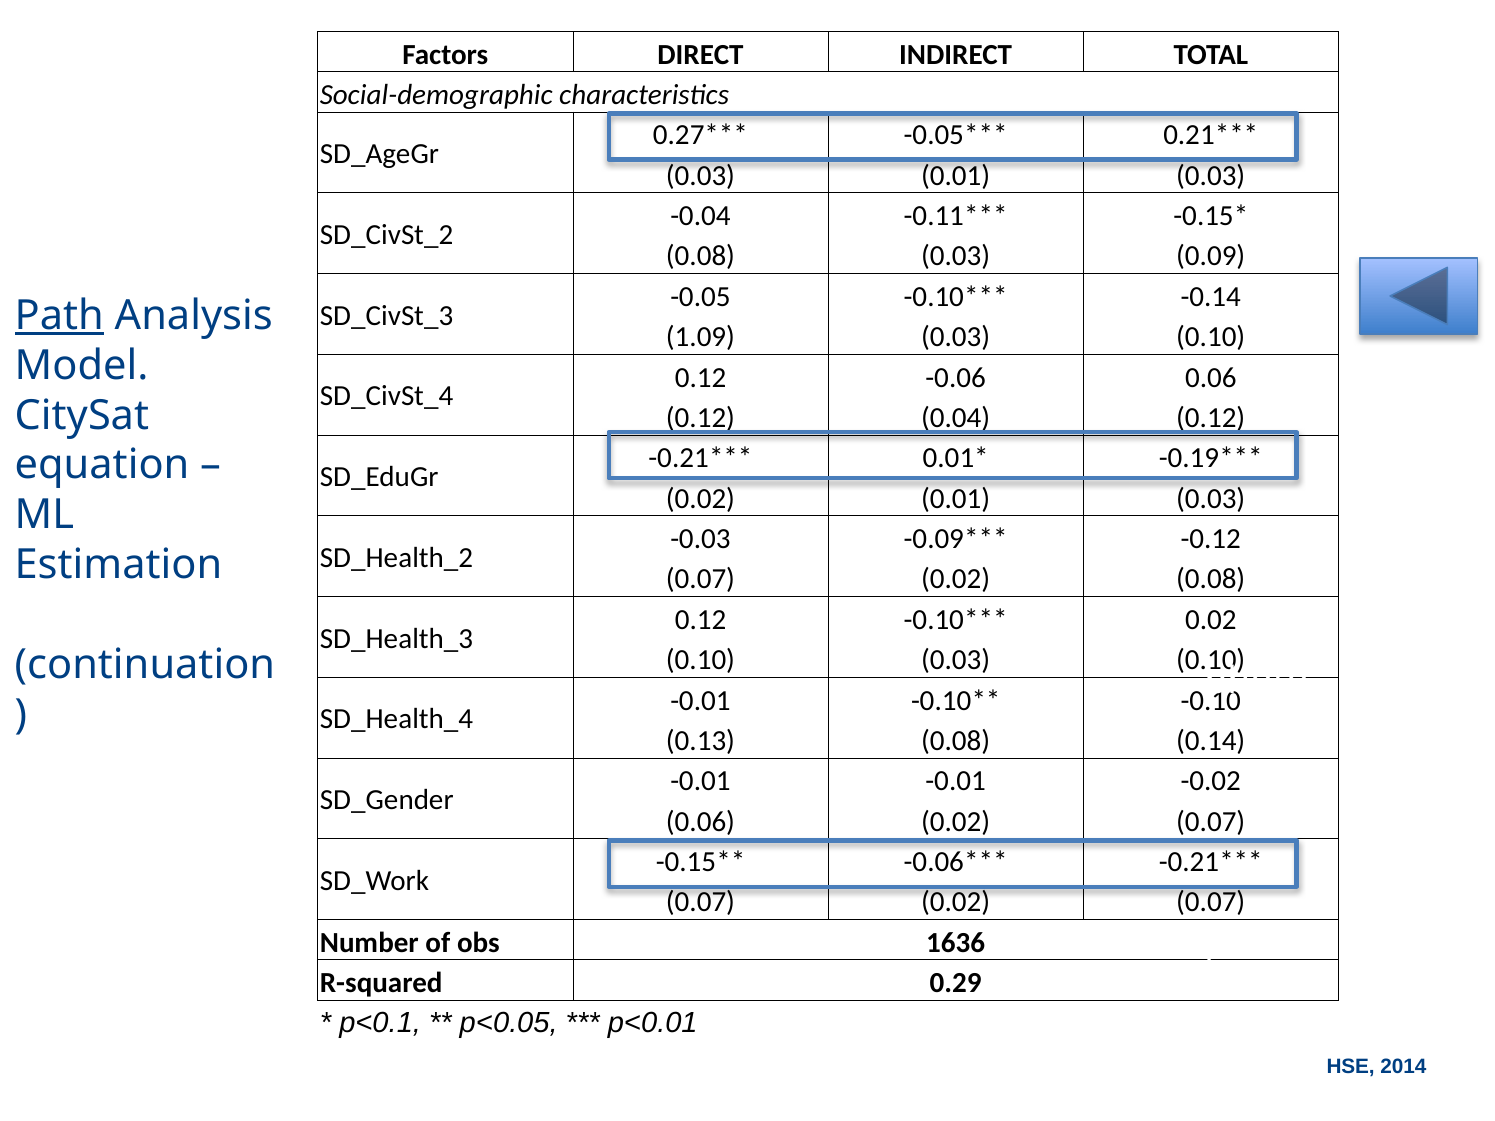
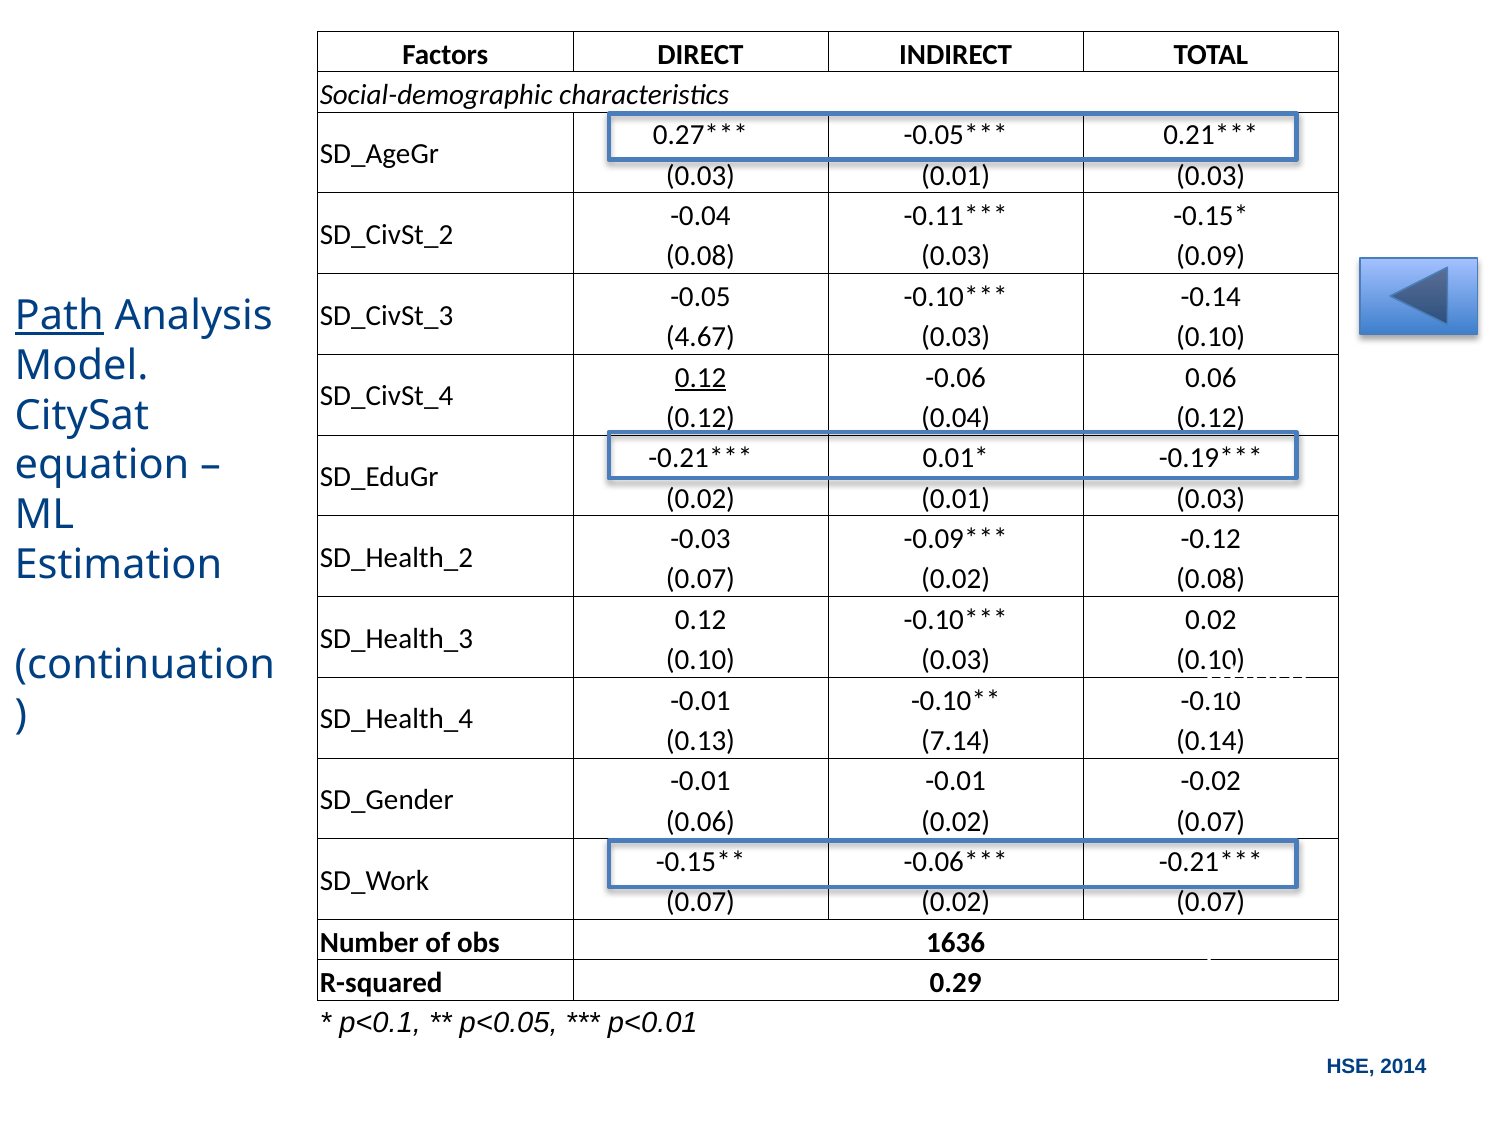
1.09: 1.09 -> 4.67
0.12 at (701, 378) underline: none -> present
0.13 0.08: 0.08 -> 7.14
